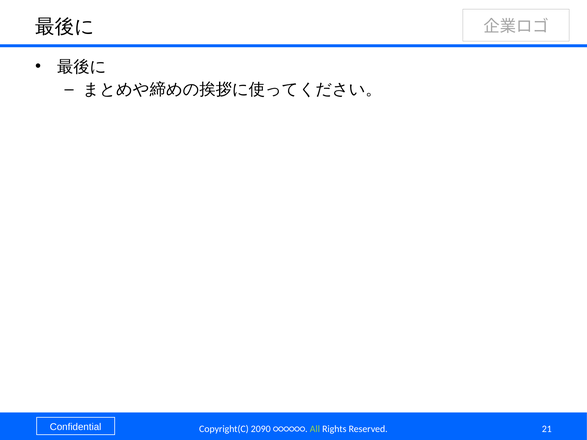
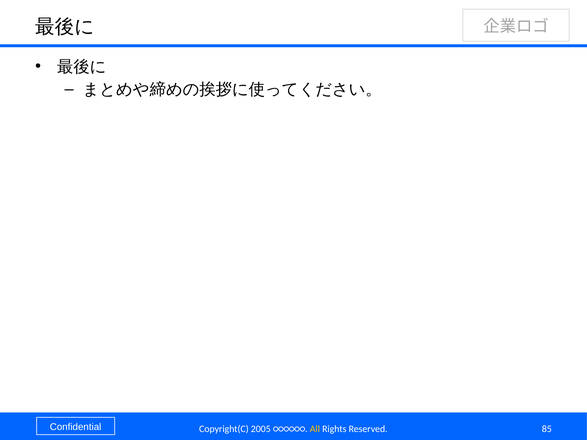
2090: 2090 -> 2005
All colour: light green -> yellow
21: 21 -> 85
